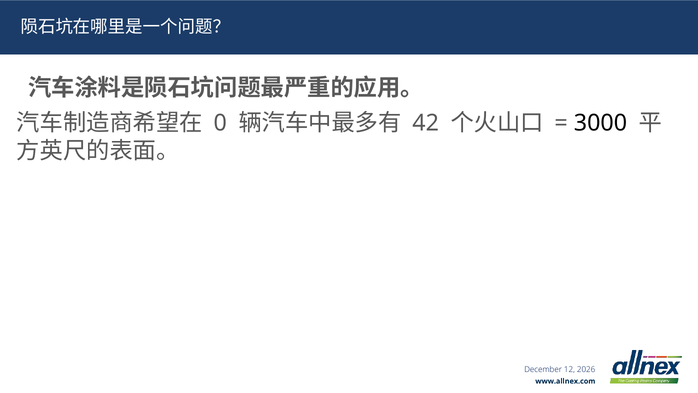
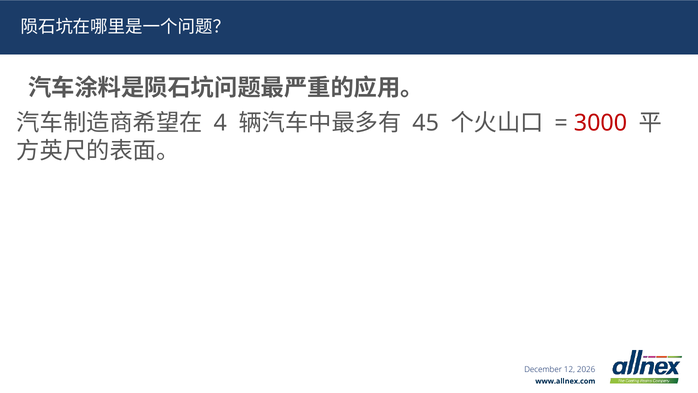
0: 0 -> 4
42: 42 -> 45
3000 colour: black -> red
